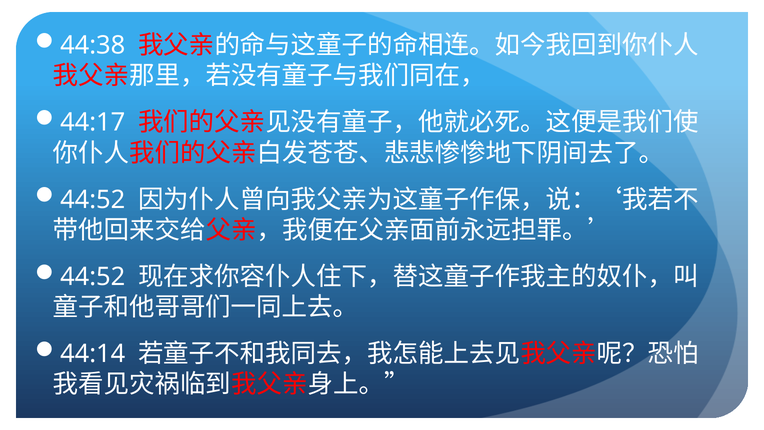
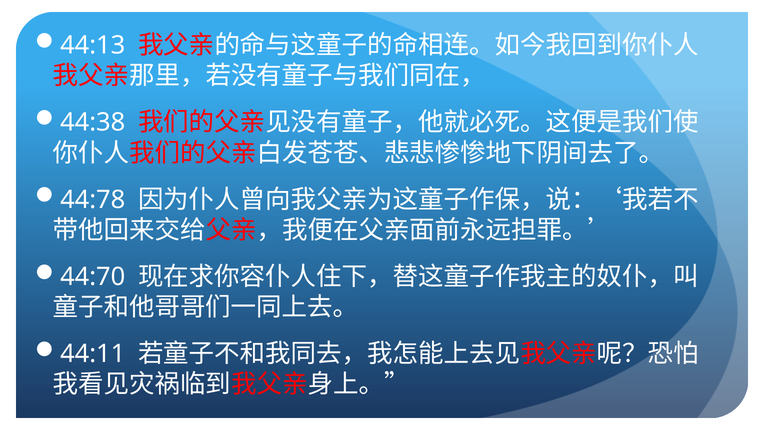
44:38: 44:38 -> 44:13
44:17: 44:17 -> 44:38
44:52 at (93, 200): 44:52 -> 44:78
44:52 at (93, 277): 44:52 -> 44:70
44:14: 44:14 -> 44:11
